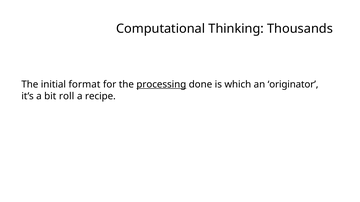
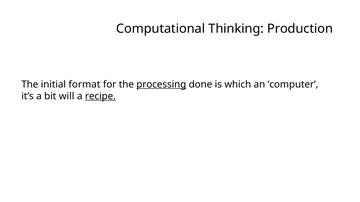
Thousands: Thousands -> Production
originator: originator -> computer
roll: roll -> will
recipe underline: none -> present
